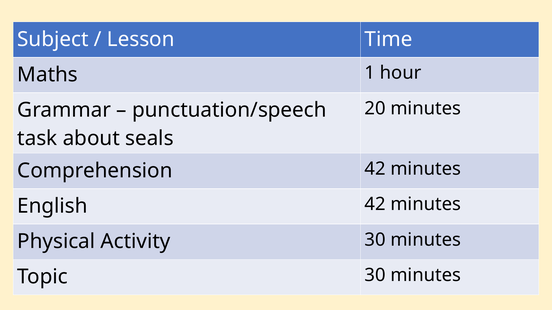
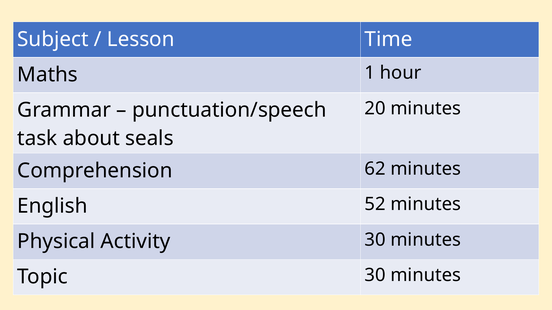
Comprehension 42: 42 -> 62
English 42: 42 -> 52
